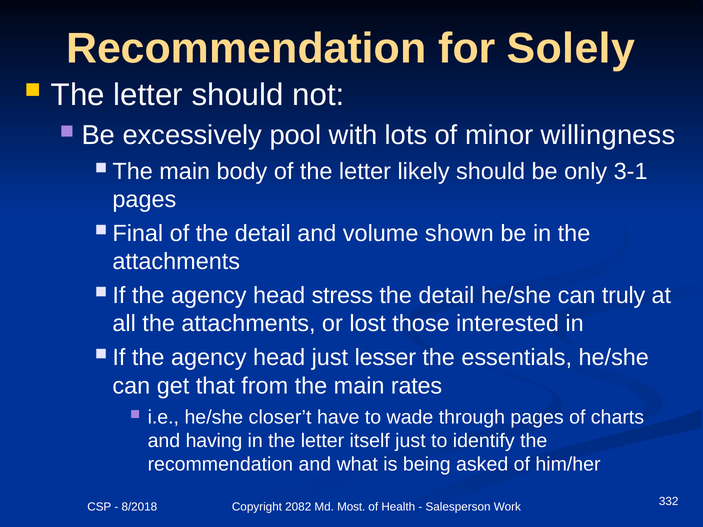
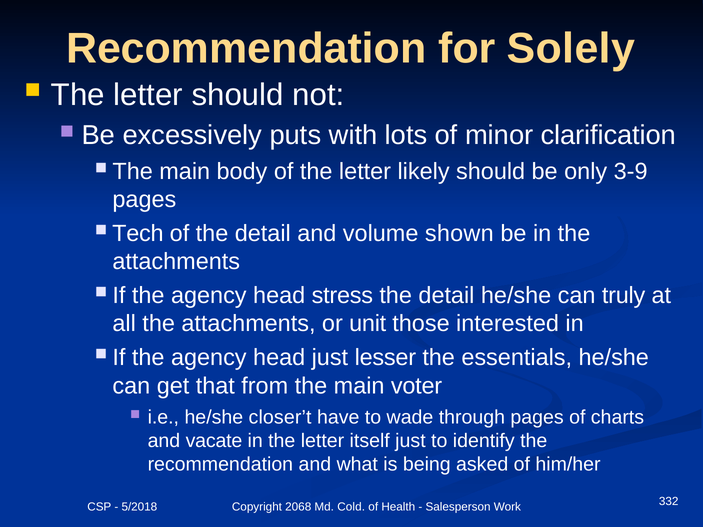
pool: pool -> puts
willingness: willingness -> clarification
3-1: 3-1 -> 3-9
Final: Final -> Tech
lost: lost -> unit
rates: rates -> voter
having: having -> vacate
8/2018: 8/2018 -> 5/2018
2082: 2082 -> 2068
Most: Most -> Cold
